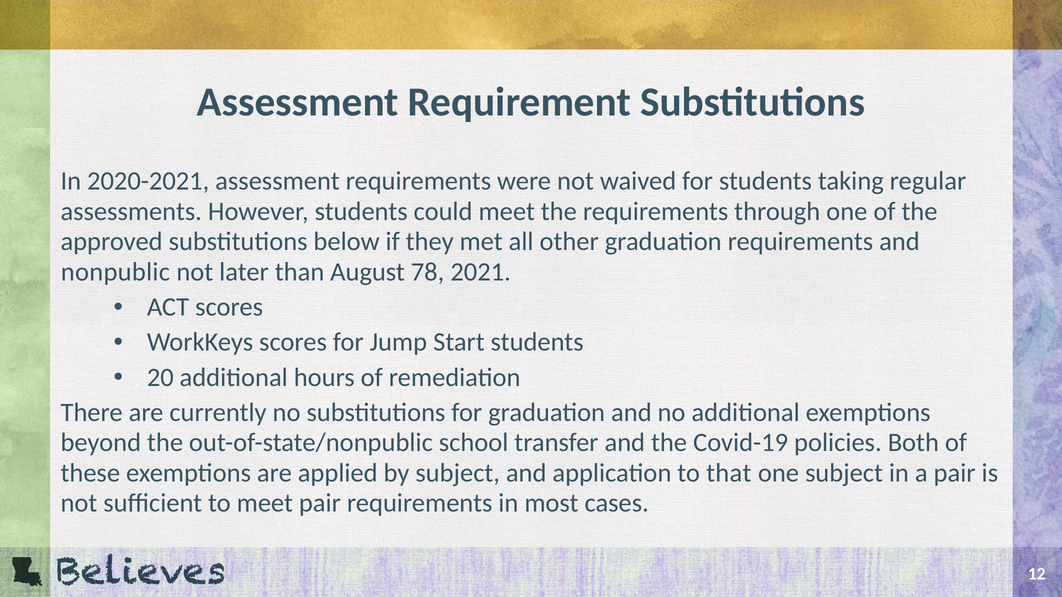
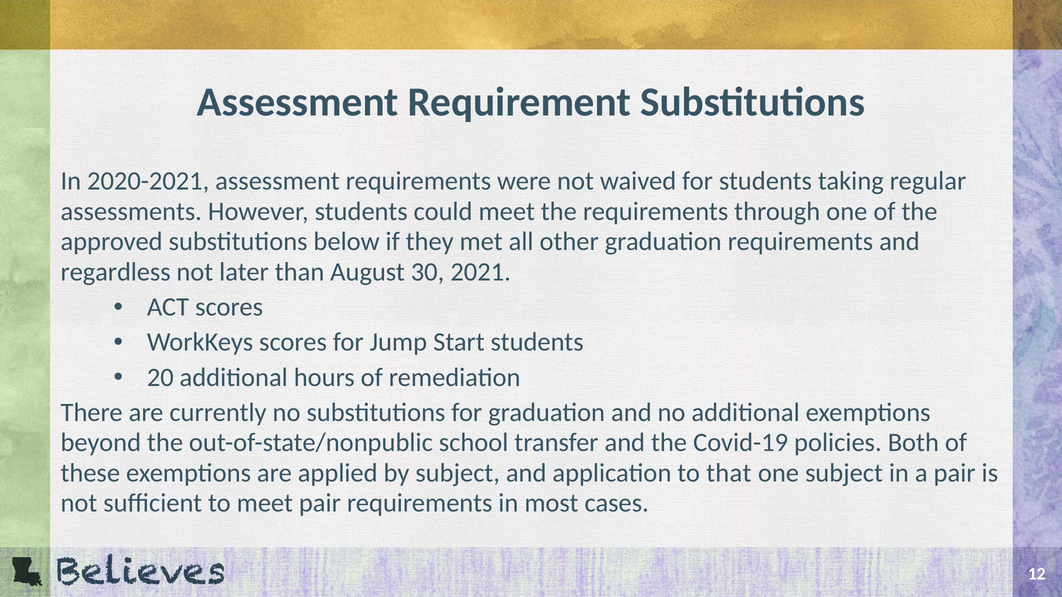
nonpublic: nonpublic -> regardless
78: 78 -> 30
